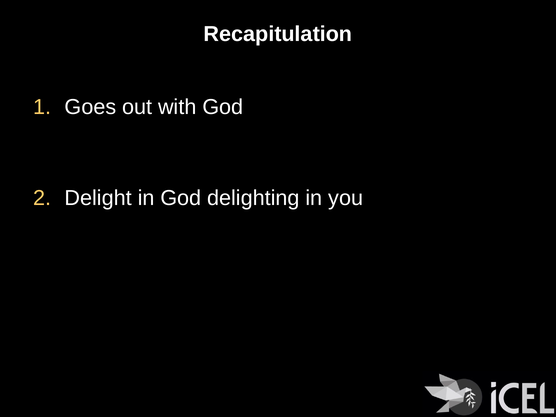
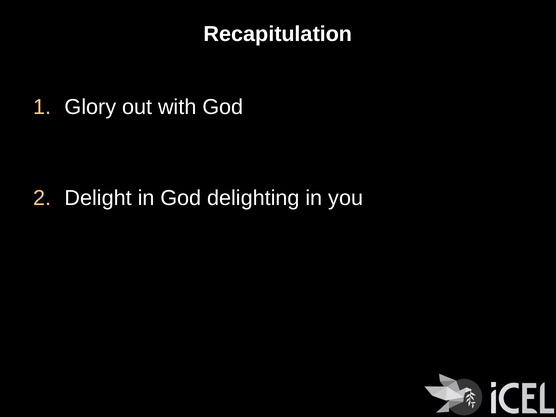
Goes: Goes -> Glory
